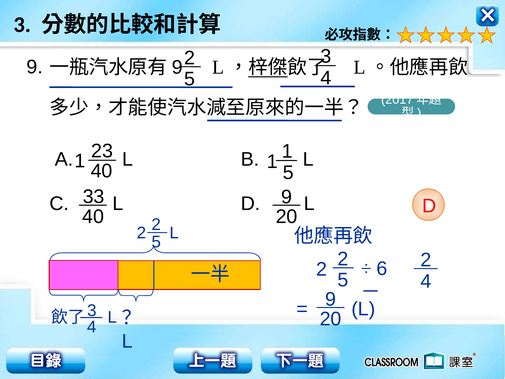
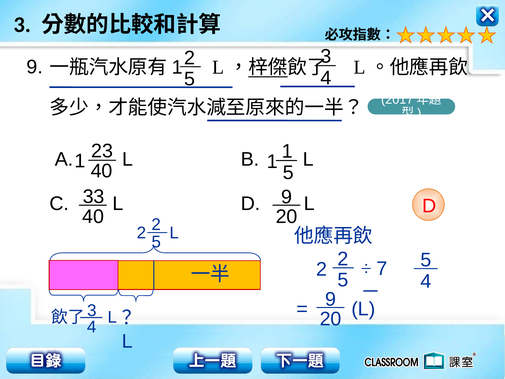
9 at (177, 67): 9 -> 1
6: 6 -> 7
2 at (426, 260): 2 -> 5
